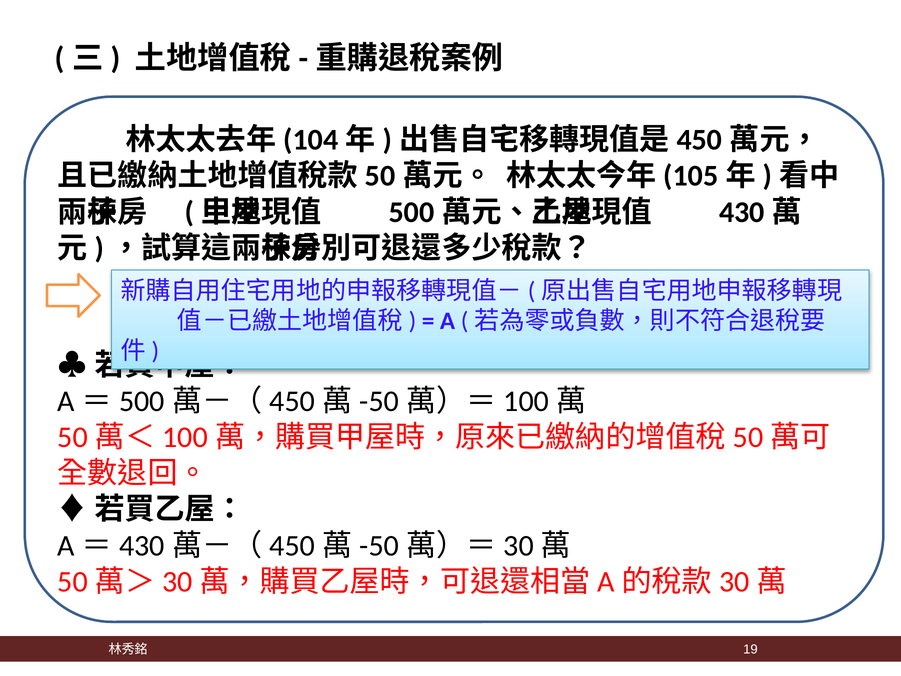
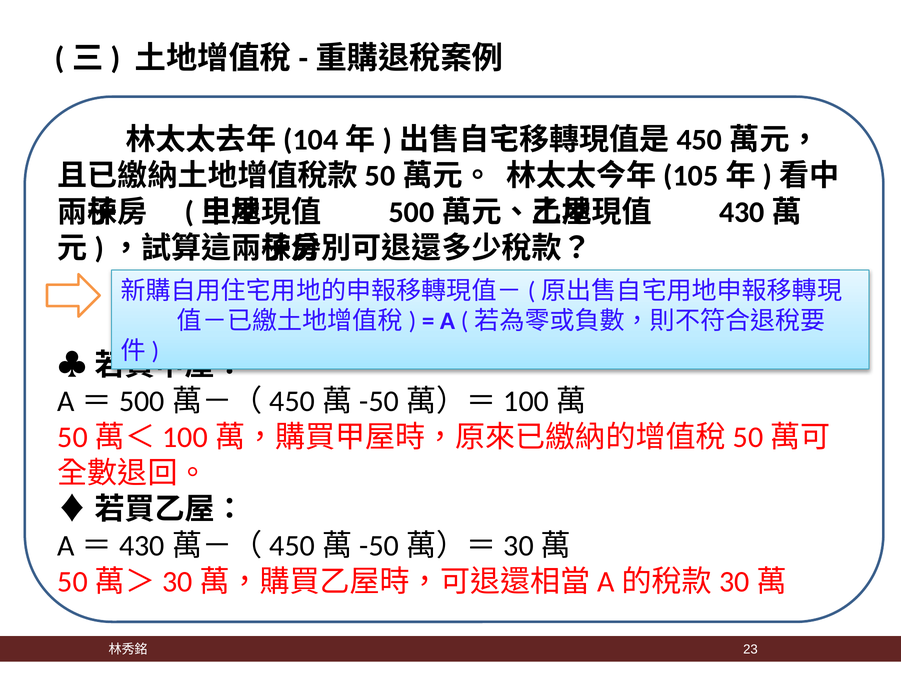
19: 19 -> 23
